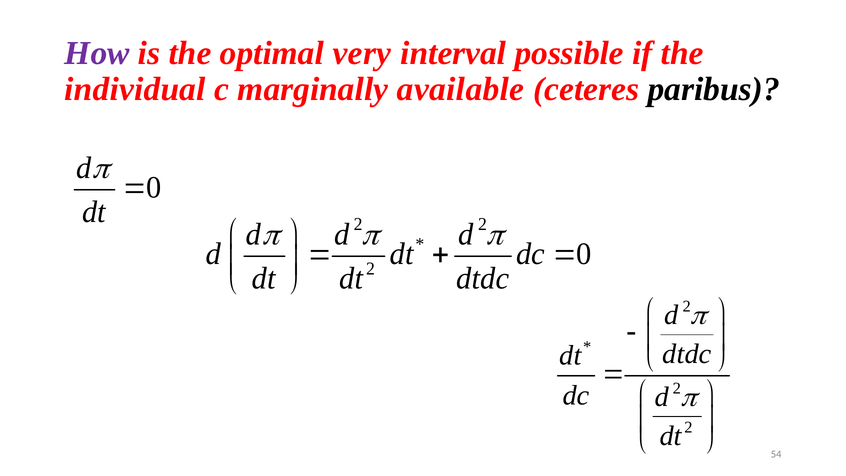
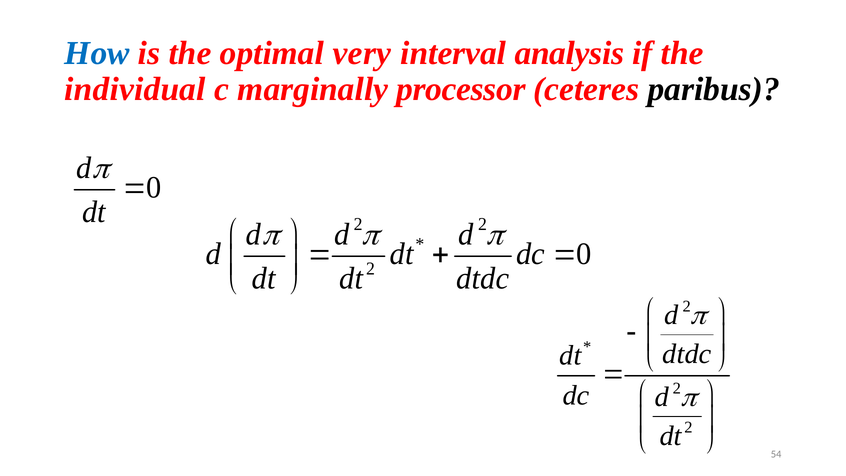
How colour: purple -> blue
possible: possible -> analysis
available: available -> processor
